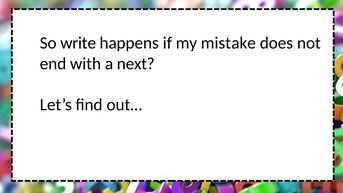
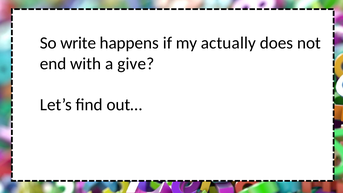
mistake: mistake -> actually
next: next -> give
